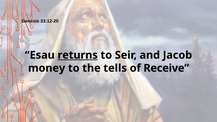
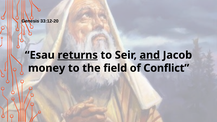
and underline: none -> present
tells: tells -> field
Receive: Receive -> Conflict
